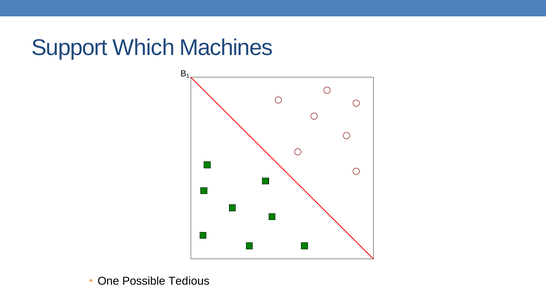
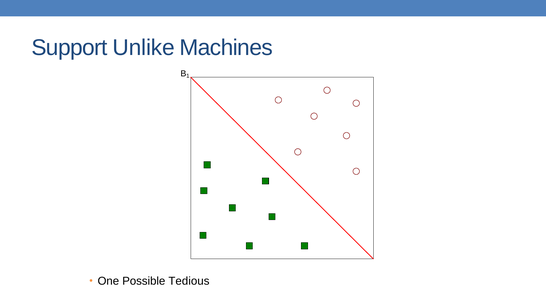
Which: Which -> Unlike
